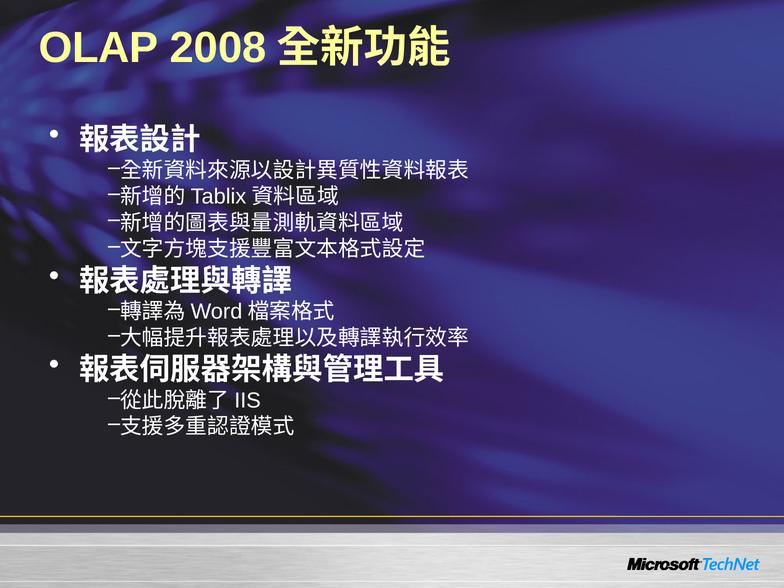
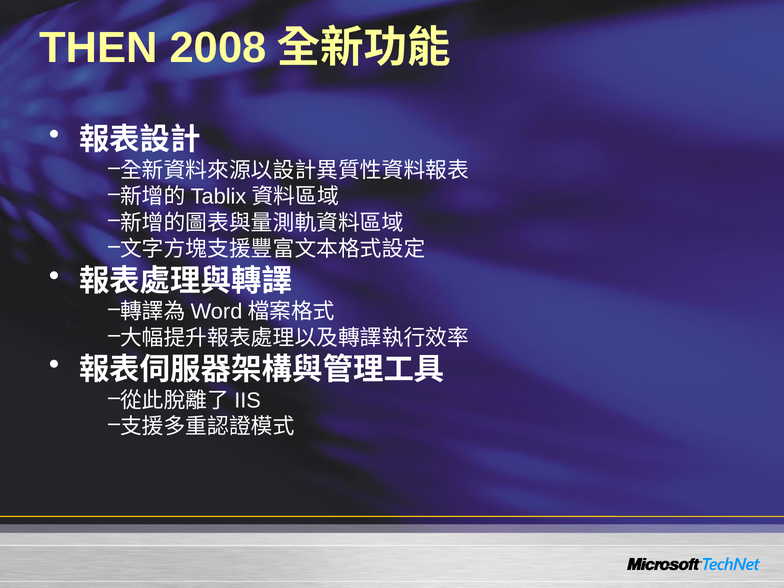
OLAP: OLAP -> THEN
